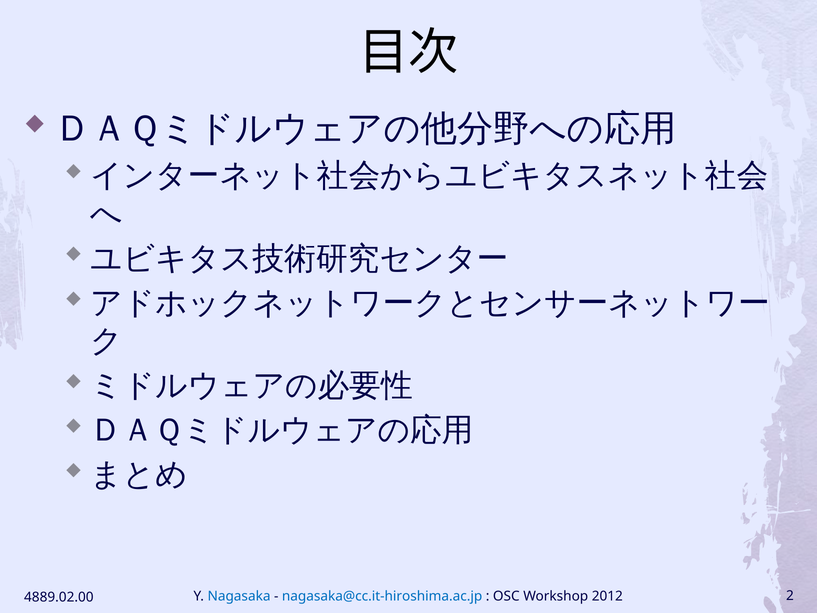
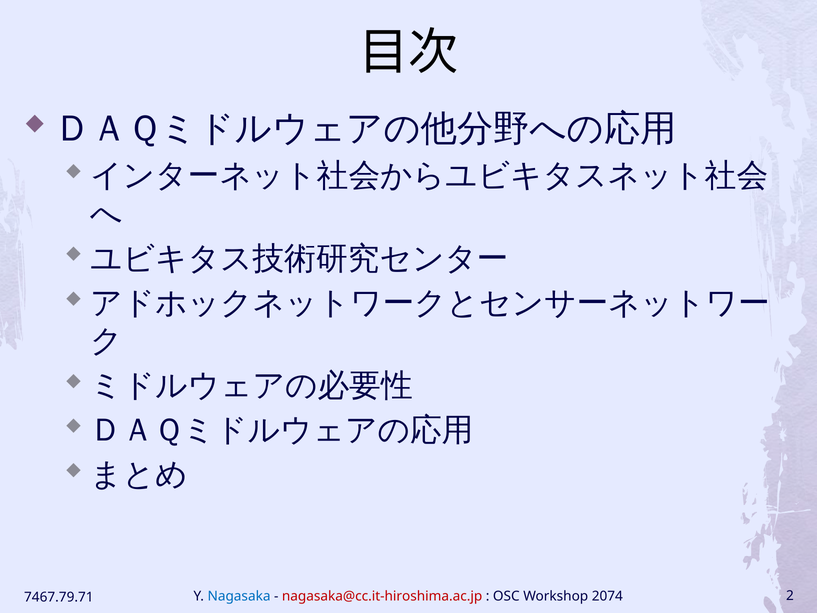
nagasaka@cc.it-hiroshima.ac.jp colour: blue -> red
2012: 2012 -> 2074
4889.02.00: 4889.02.00 -> 7467.79.71
